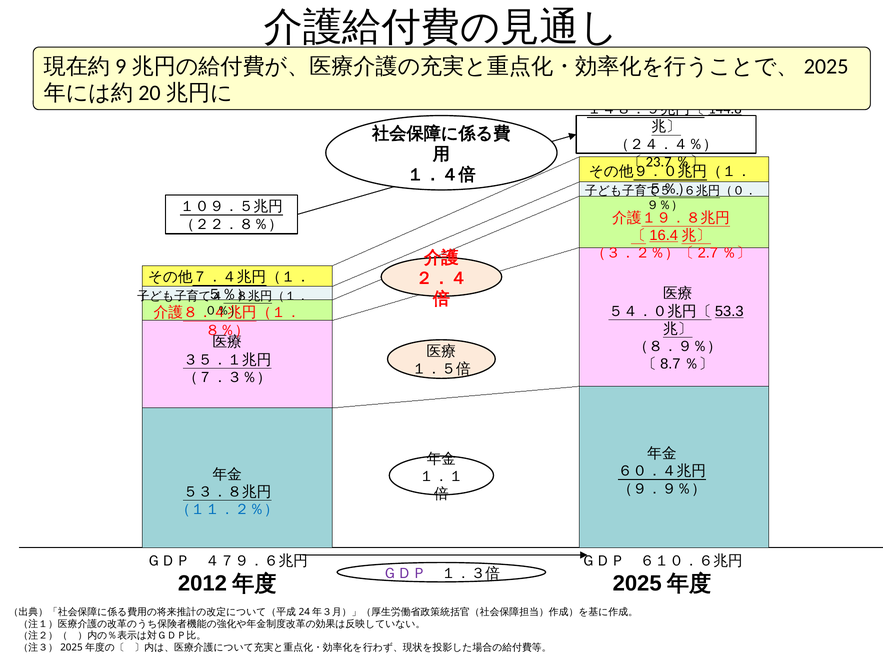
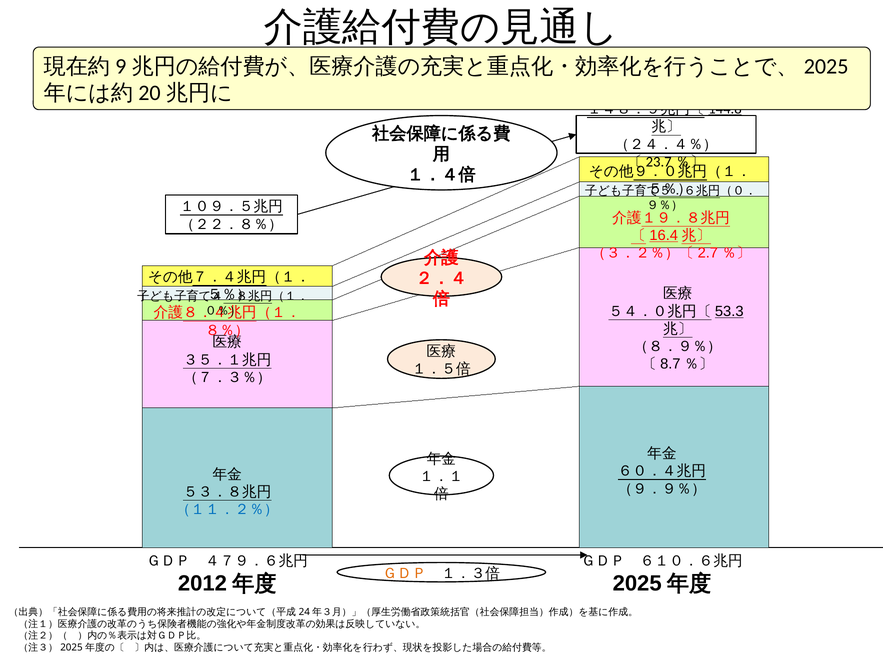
ＧＤＰ at (405, 573) colour: purple -> orange
